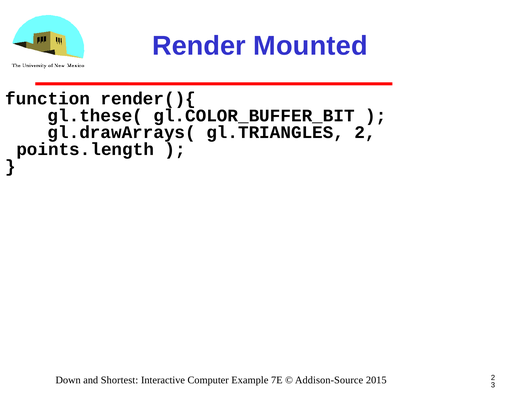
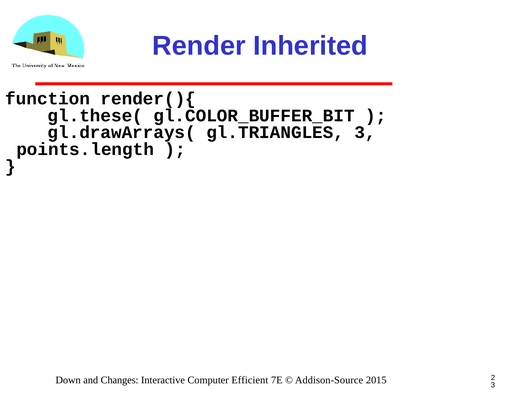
Mounted: Mounted -> Inherited
gl.TRIANGLES 2: 2 -> 3
Shortest: Shortest -> Changes
Example: Example -> Efficient
